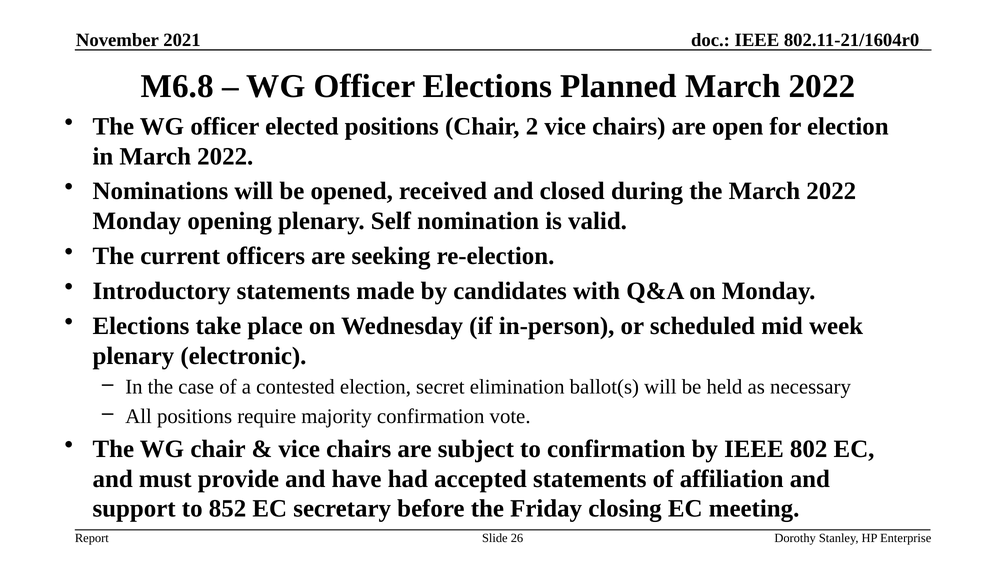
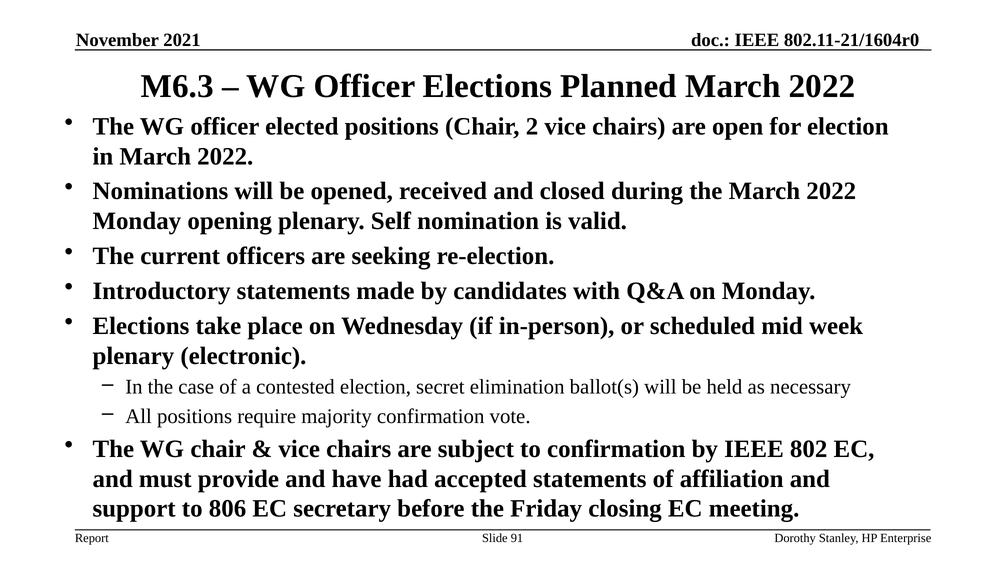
M6.8: M6.8 -> M6.3
852: 852 -> 806
26: 26 -> 91
